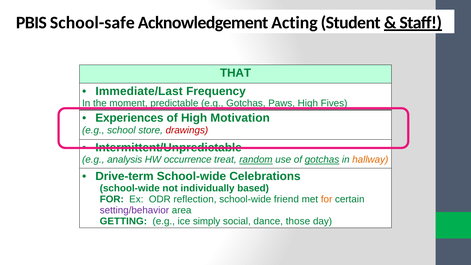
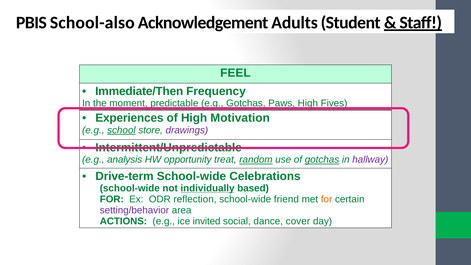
School-safe: School-safe -> School-also
Acting: Acting -> Adults
THAT: THAT -> FEEL
Immediate/Last: Immediate/Last -> Immediate/Then
school underline: none -> present
drawings colour: red -> purple
occurrence: occurrence -> opportunity
hallway colour: orange -> purple
individually underline: none -> present
GETTING: GETTING -> ACTIONS
simply: simply -> invited
those: those -> cover
